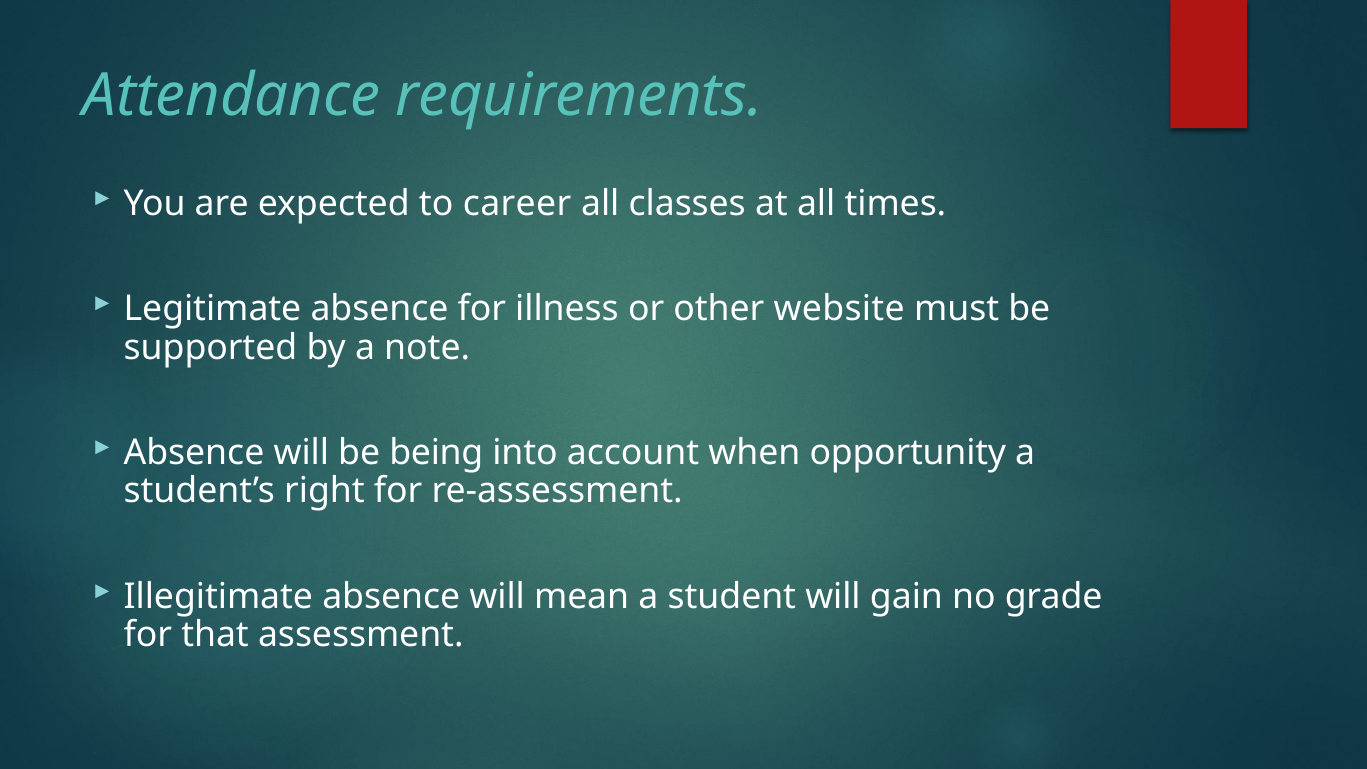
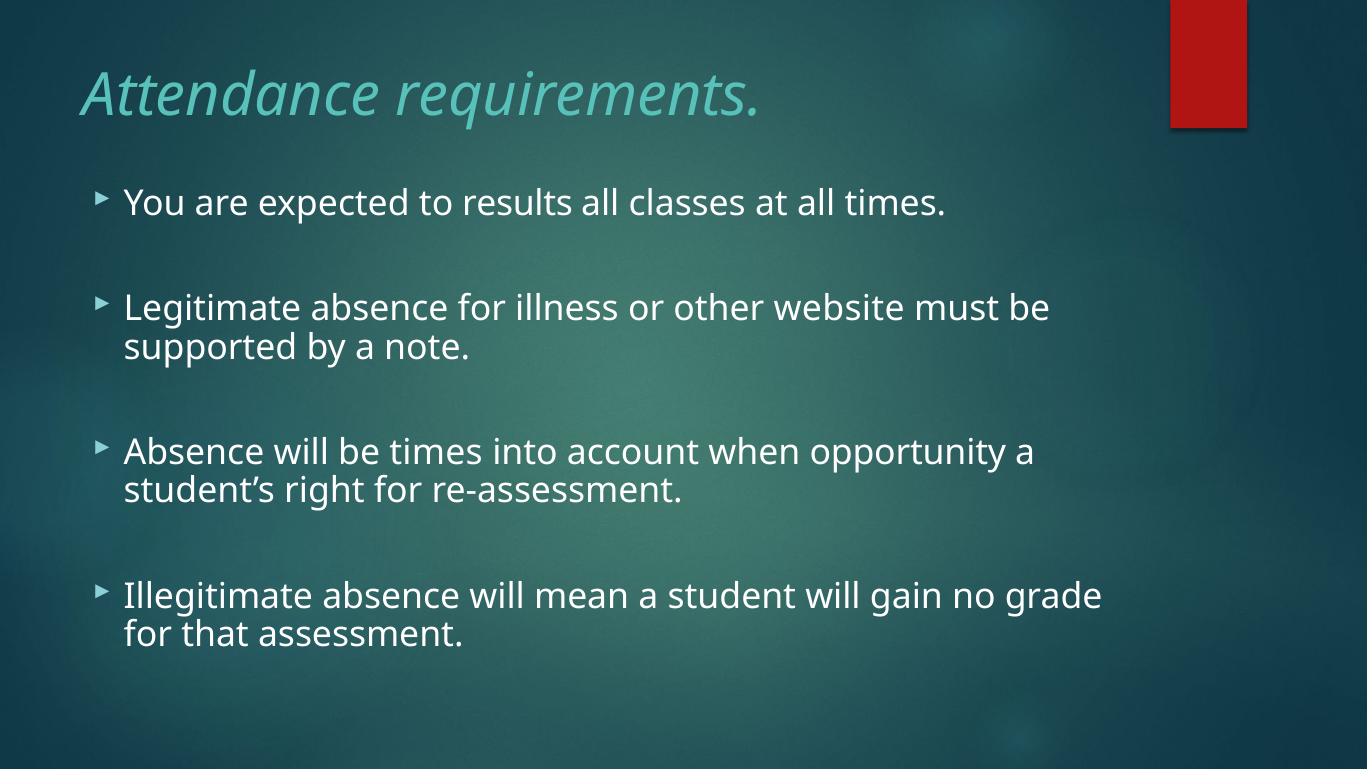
career: career -> results
be being: being -> times
